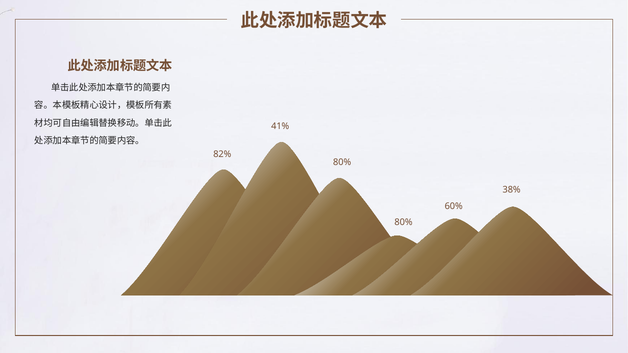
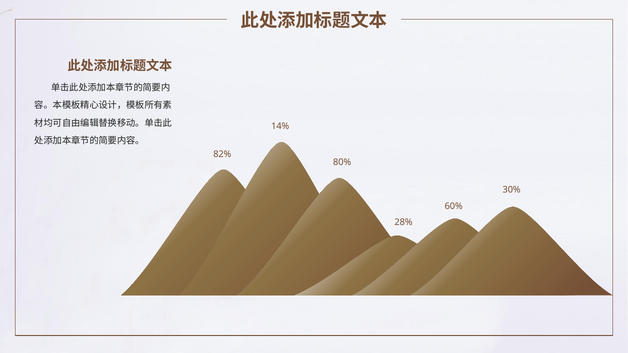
41%: 41% -> 14%
38%: 38% -> 30%
80% at (403, 222): 80% -> 28%
